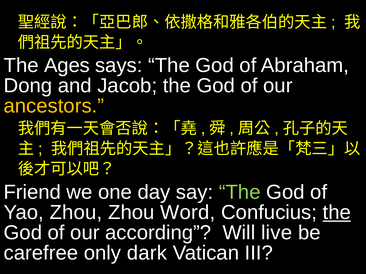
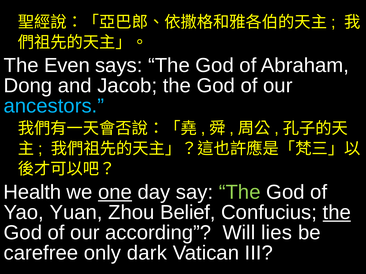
Ages: Ages -> Even
ancestors colour: yellow -> light blue
Friend: Friend -> Health
one underline: none -> present
Yao Zhou: Zhou -> Yuan
Word: Word -> Belief
live: live -> lies
